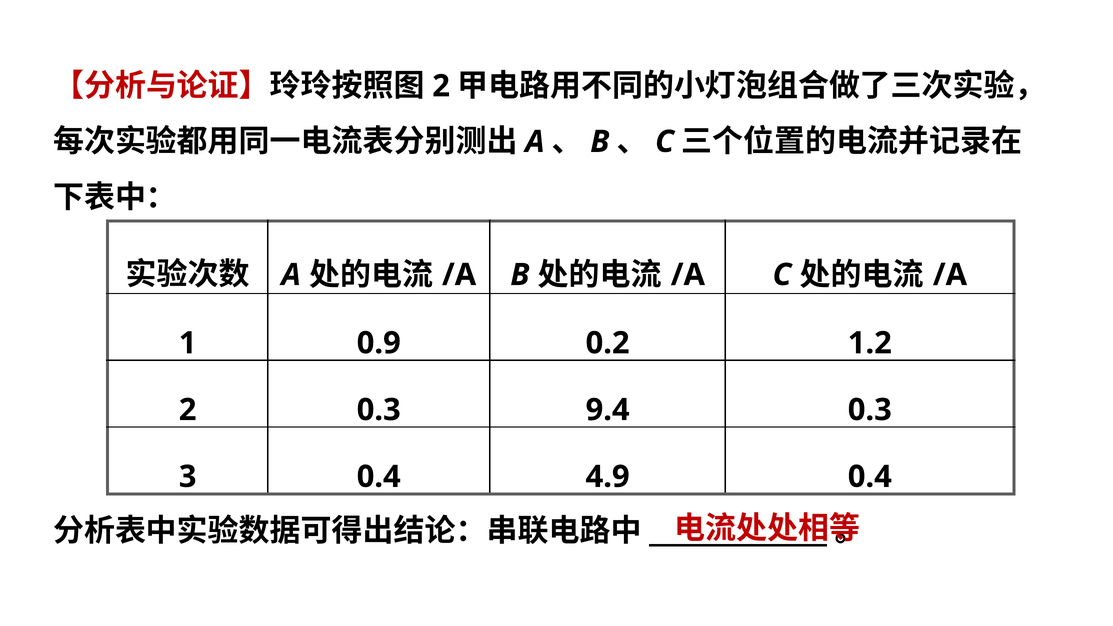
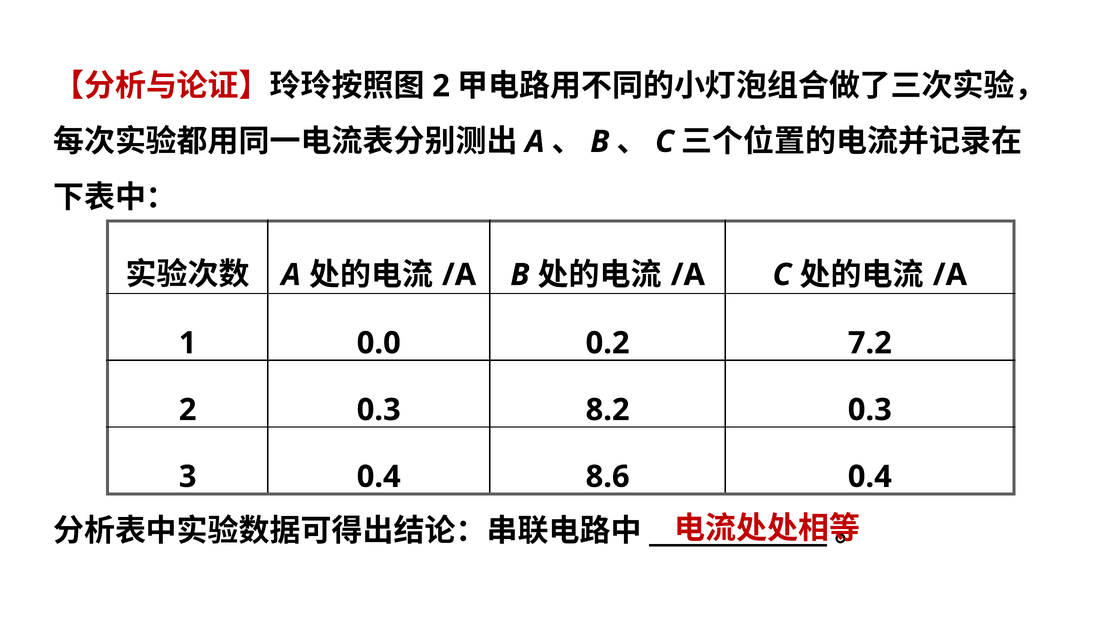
0.9: 0.9 -> 0.0
1.2: 1.2 -> 7.2
9.4: 9.4 -> 8.2
4.9: 4.9 -> 8.6
